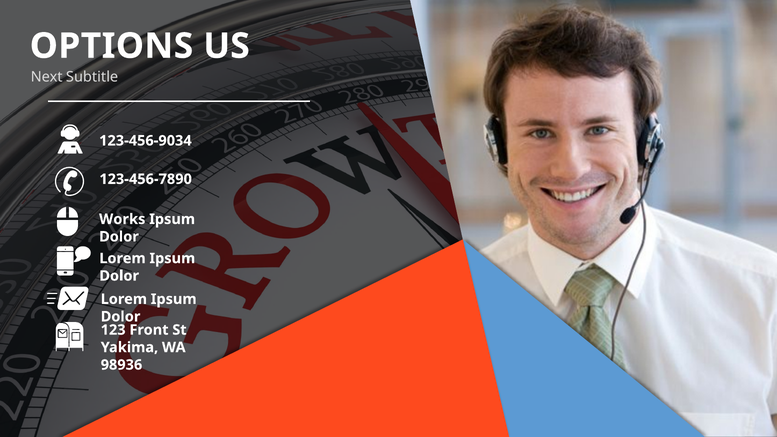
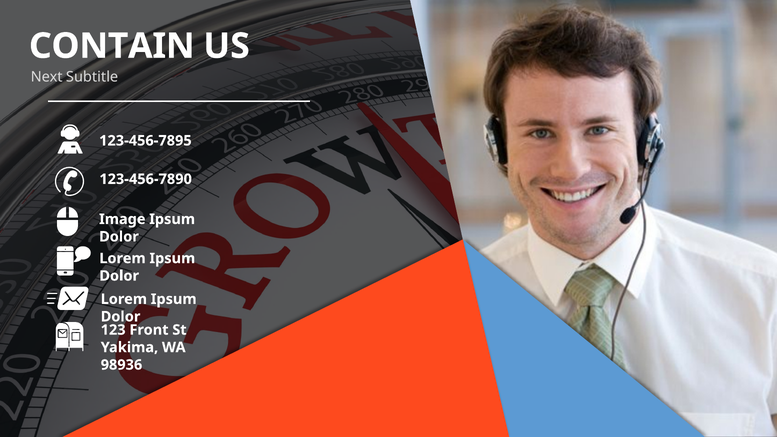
OPTIONS: OPTIONS -> CONTAIN
123-456-9034: 123-456-9034 -> 123-456-7895
Works: Works -> Image
